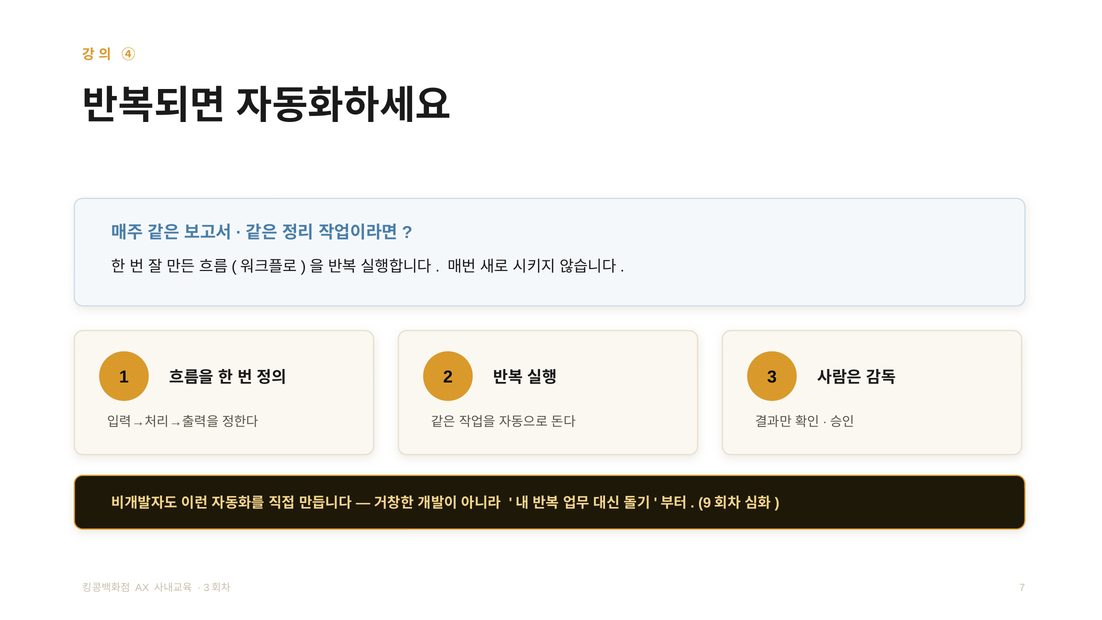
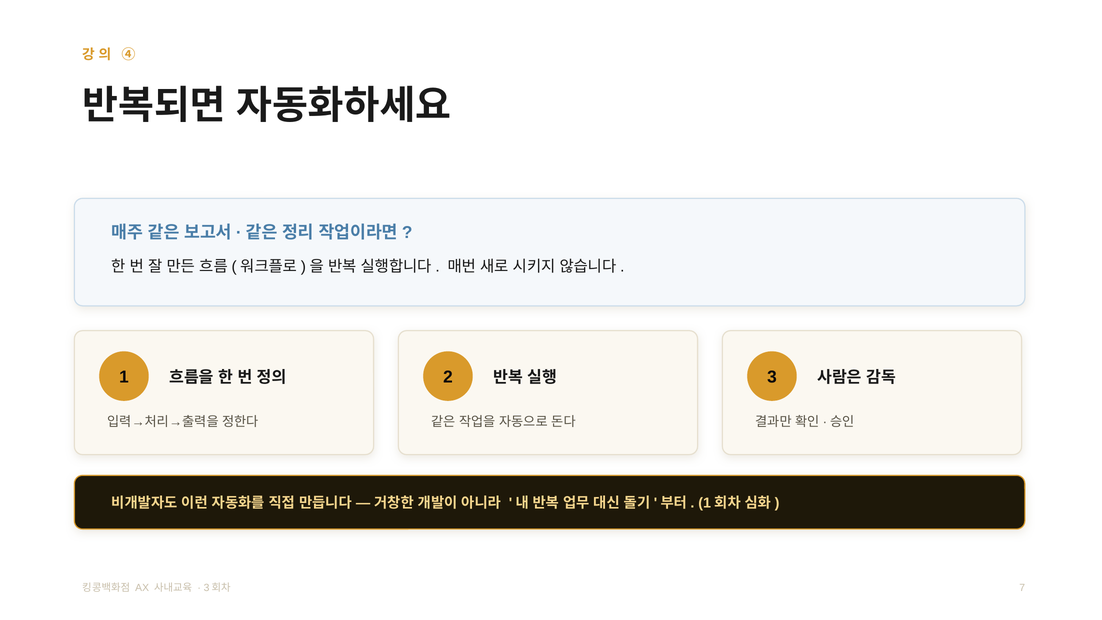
9 at (705, 503): 9 -> 1
